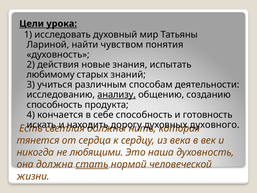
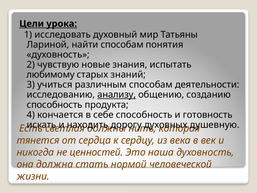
найти чувством: чувством -> способам
действия: действия -> чувствую
духовного: духовного -> душевную
любящими: любящими -> ценностей
стать underline: present -> none
